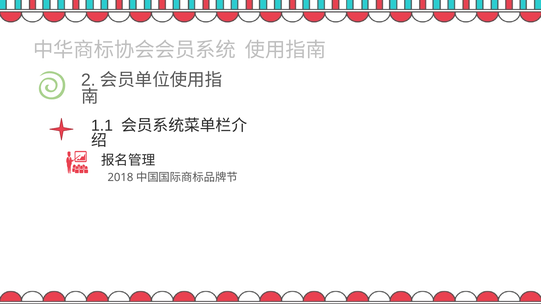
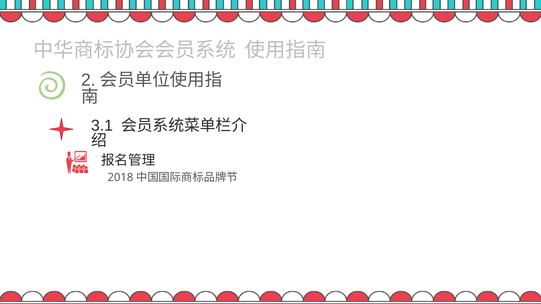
1.1: 1.1 -> 3.1
